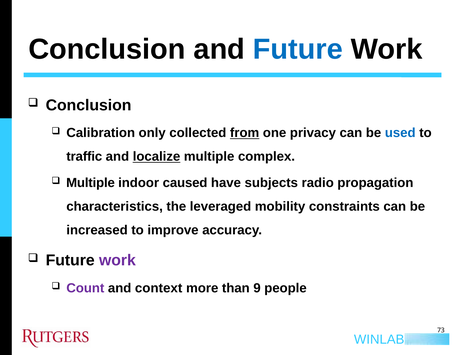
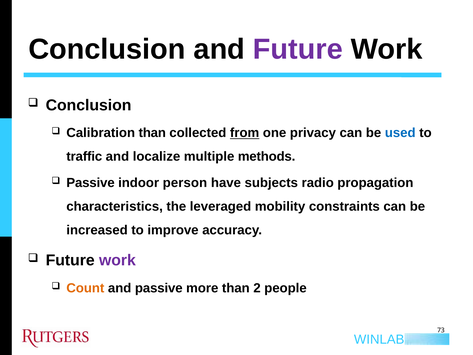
Future at (298, 49) colour: blue -> purple
Calibration only: only -> than
localize underline: present -> none
complex: complex -> methods
Multiple at (91, 183): Multiple -> Passive
caused: caused -> person
Count colour: purple -> orange
and context: context -> passive
9: 9 -> 2
